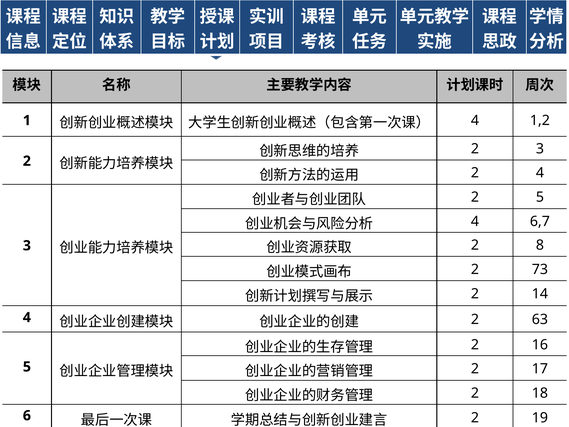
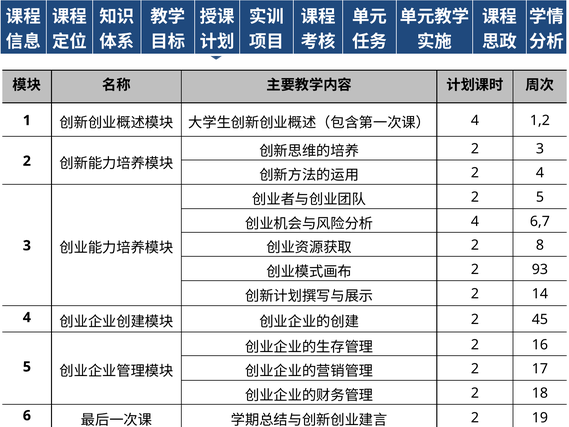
73: 73 -> 93
63: 63 -> 45
